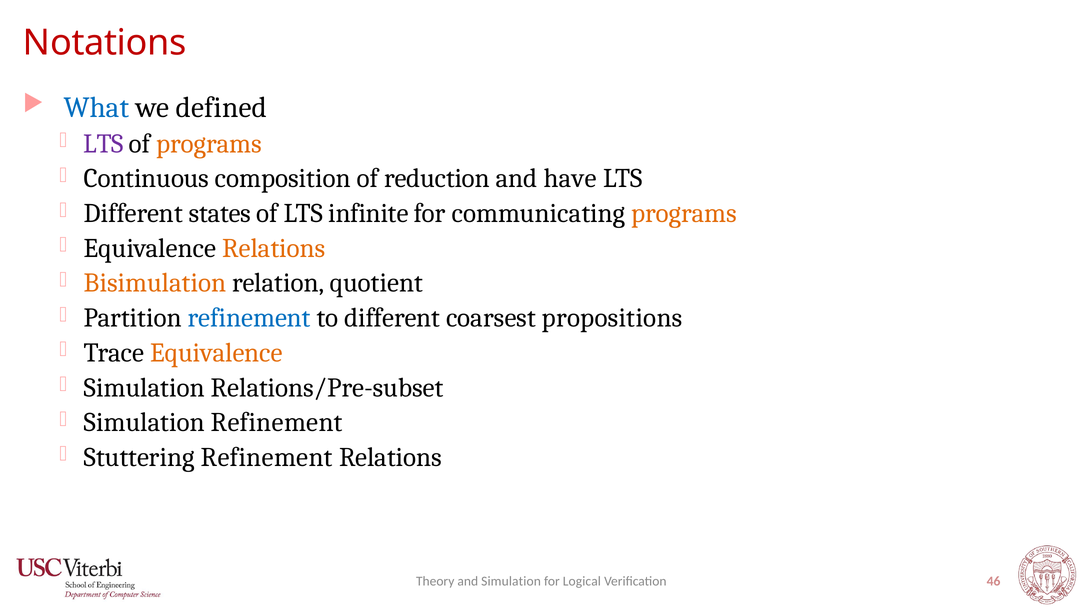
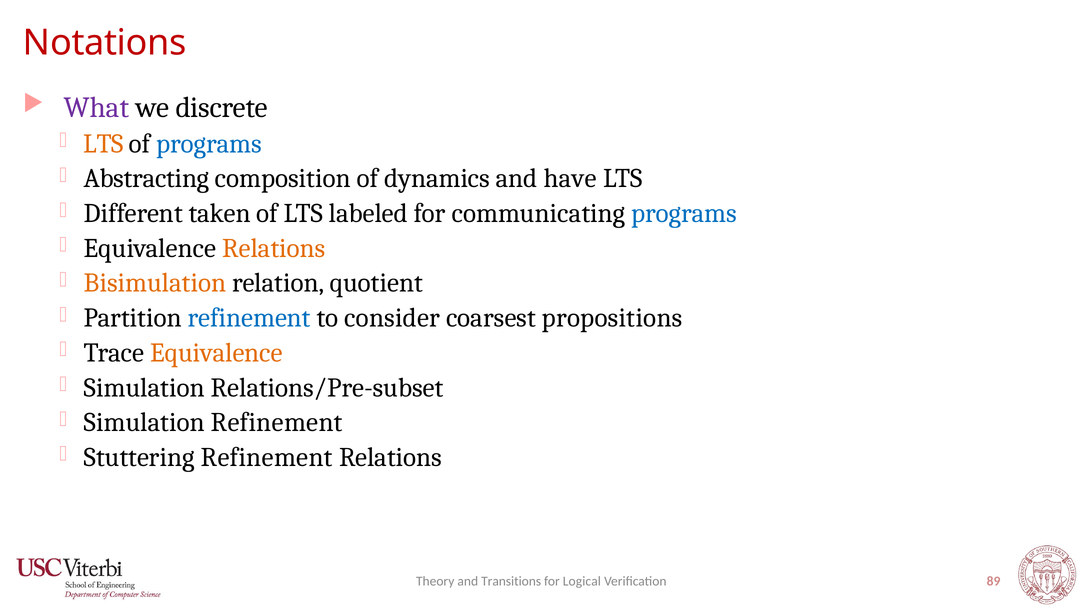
What colour: blue -> purple
defined: defined -> discrete
LTS at (104, 144) colour: purple -> orange
programs at (209, 144) colour: orange -> blue
Continuous: Continuous -> Abstracting
reduction: reduction -> dynamics
states: states -> taken
infinite: infinite -> labeled
programs at (684, 213) colour: orange -> blue
to different: different -> consider
and Simulation: Simulation -> Transitions
46: 46 -> 89
